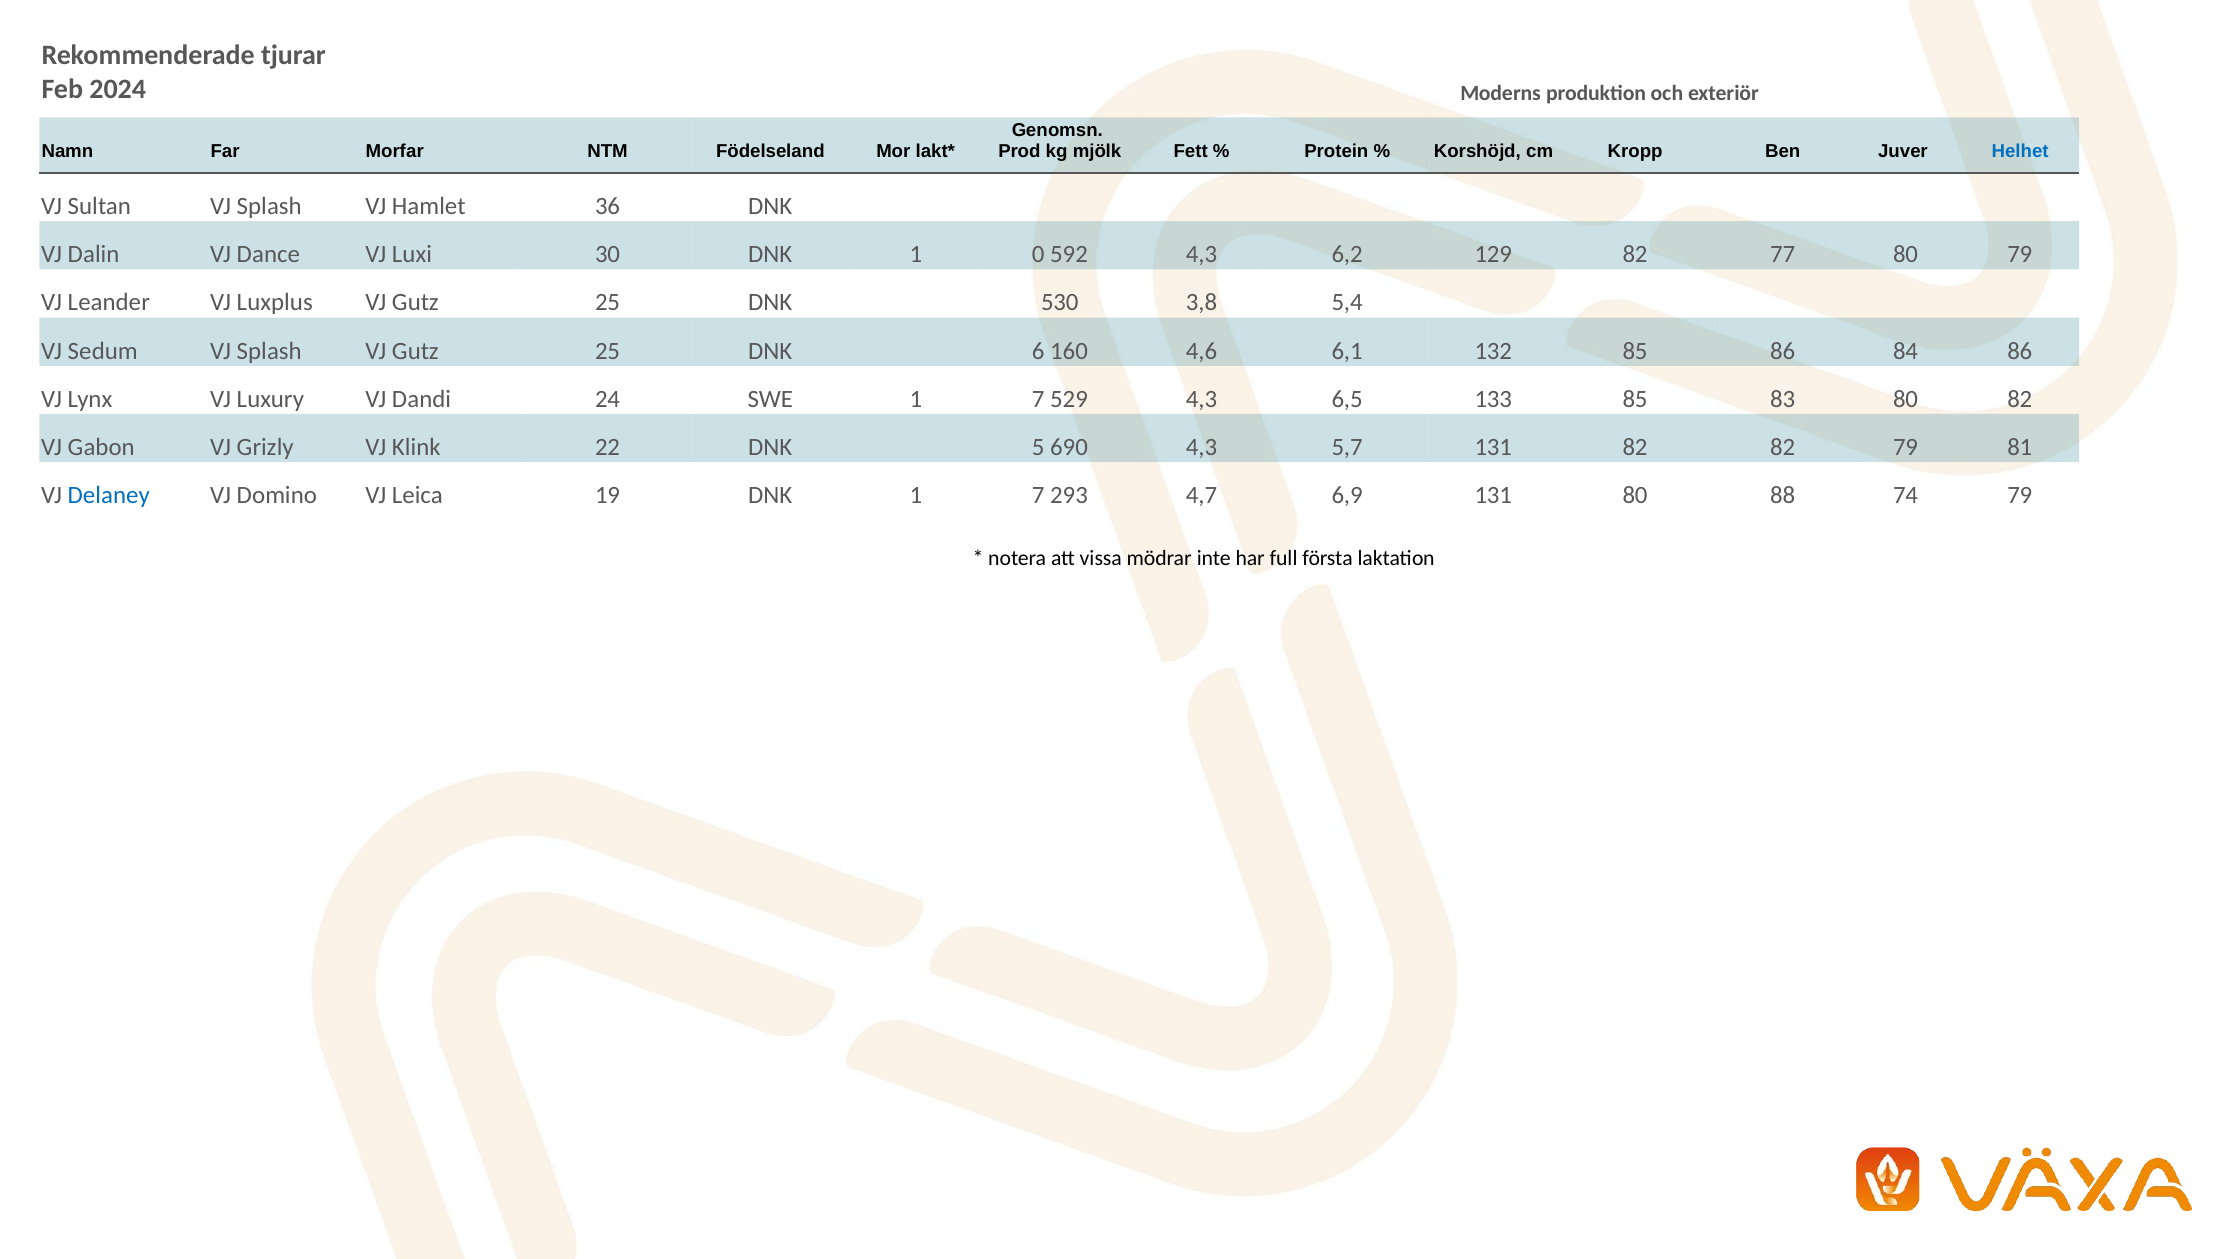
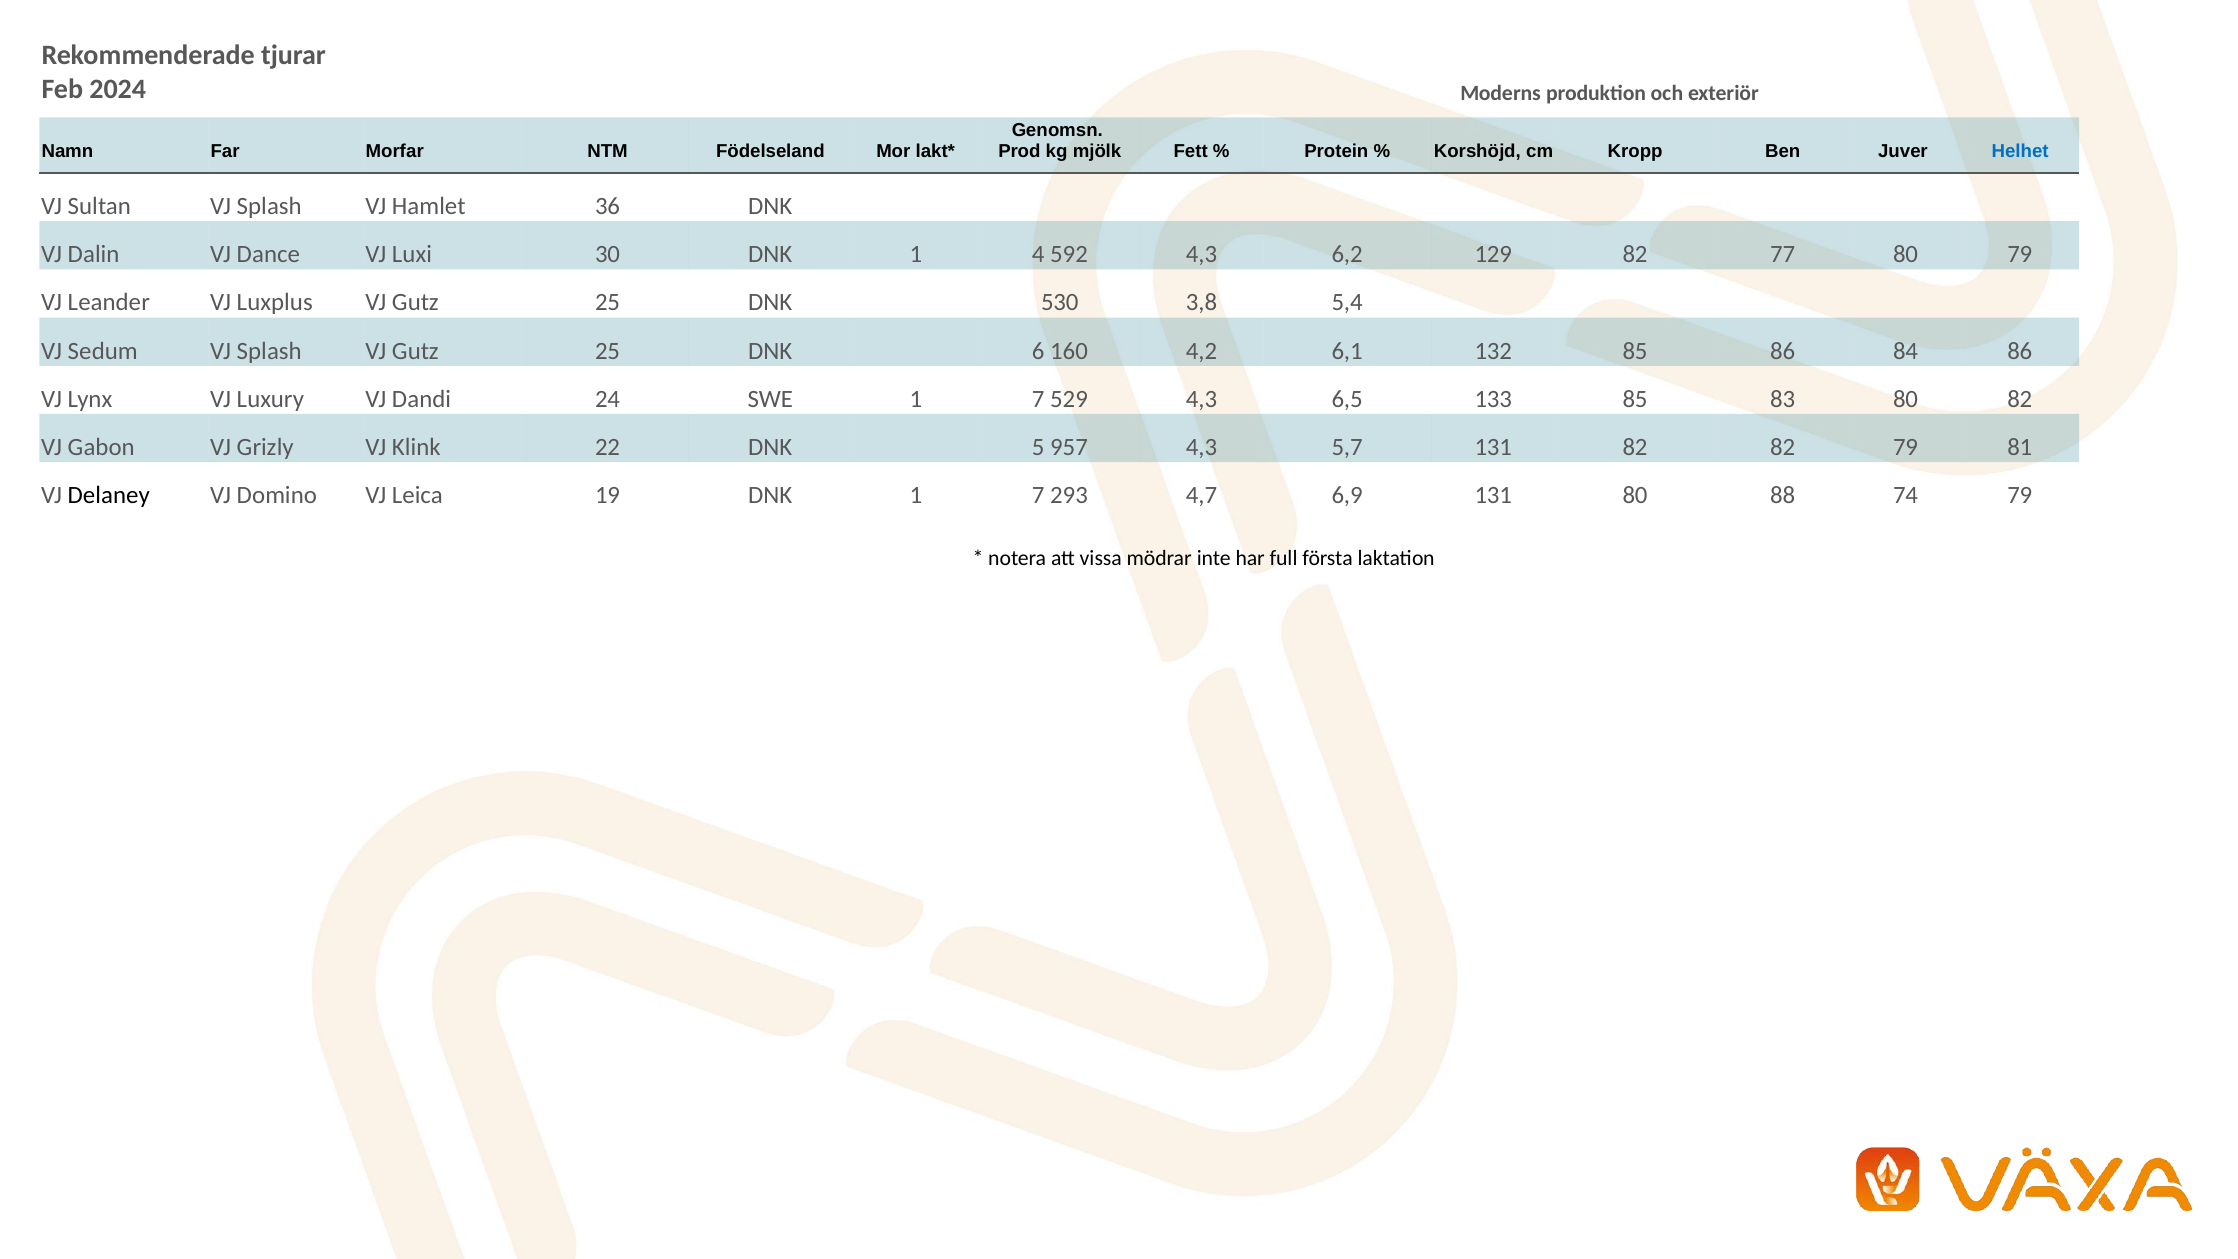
0: 0 -> 4
4,6: 4,6 -> 4,2
690: 690 -> 957
Delaney colour: blue -> black
